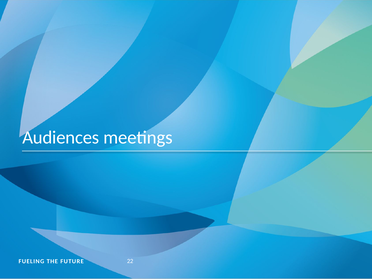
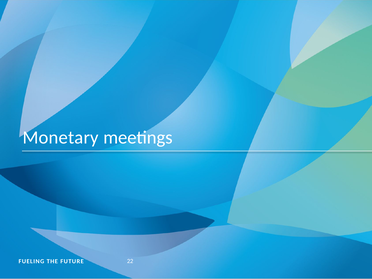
Audiences: Audiences -> Monetary
